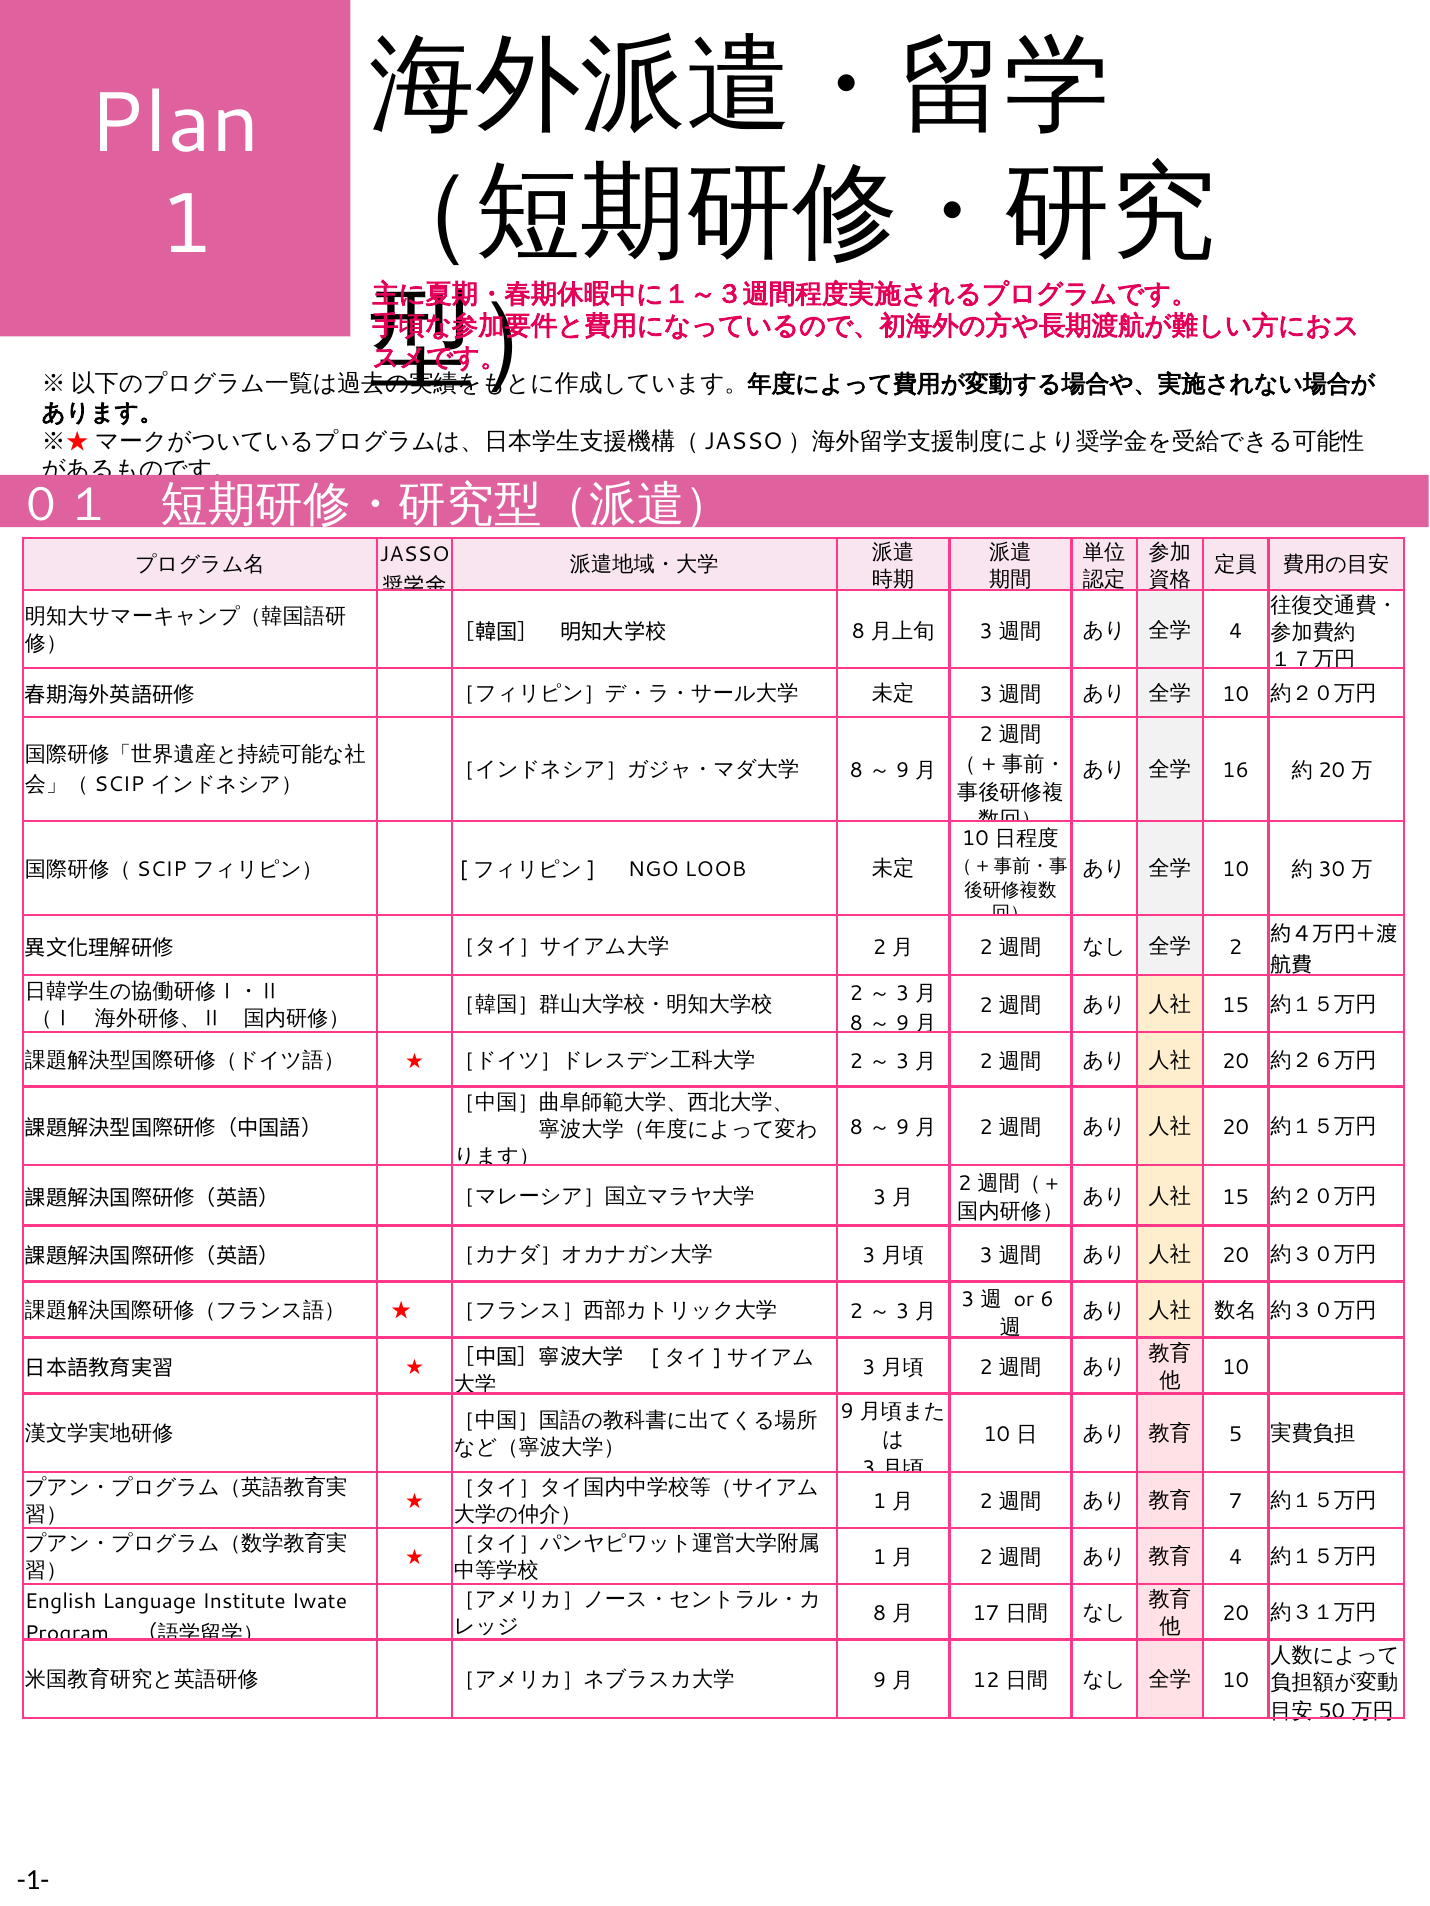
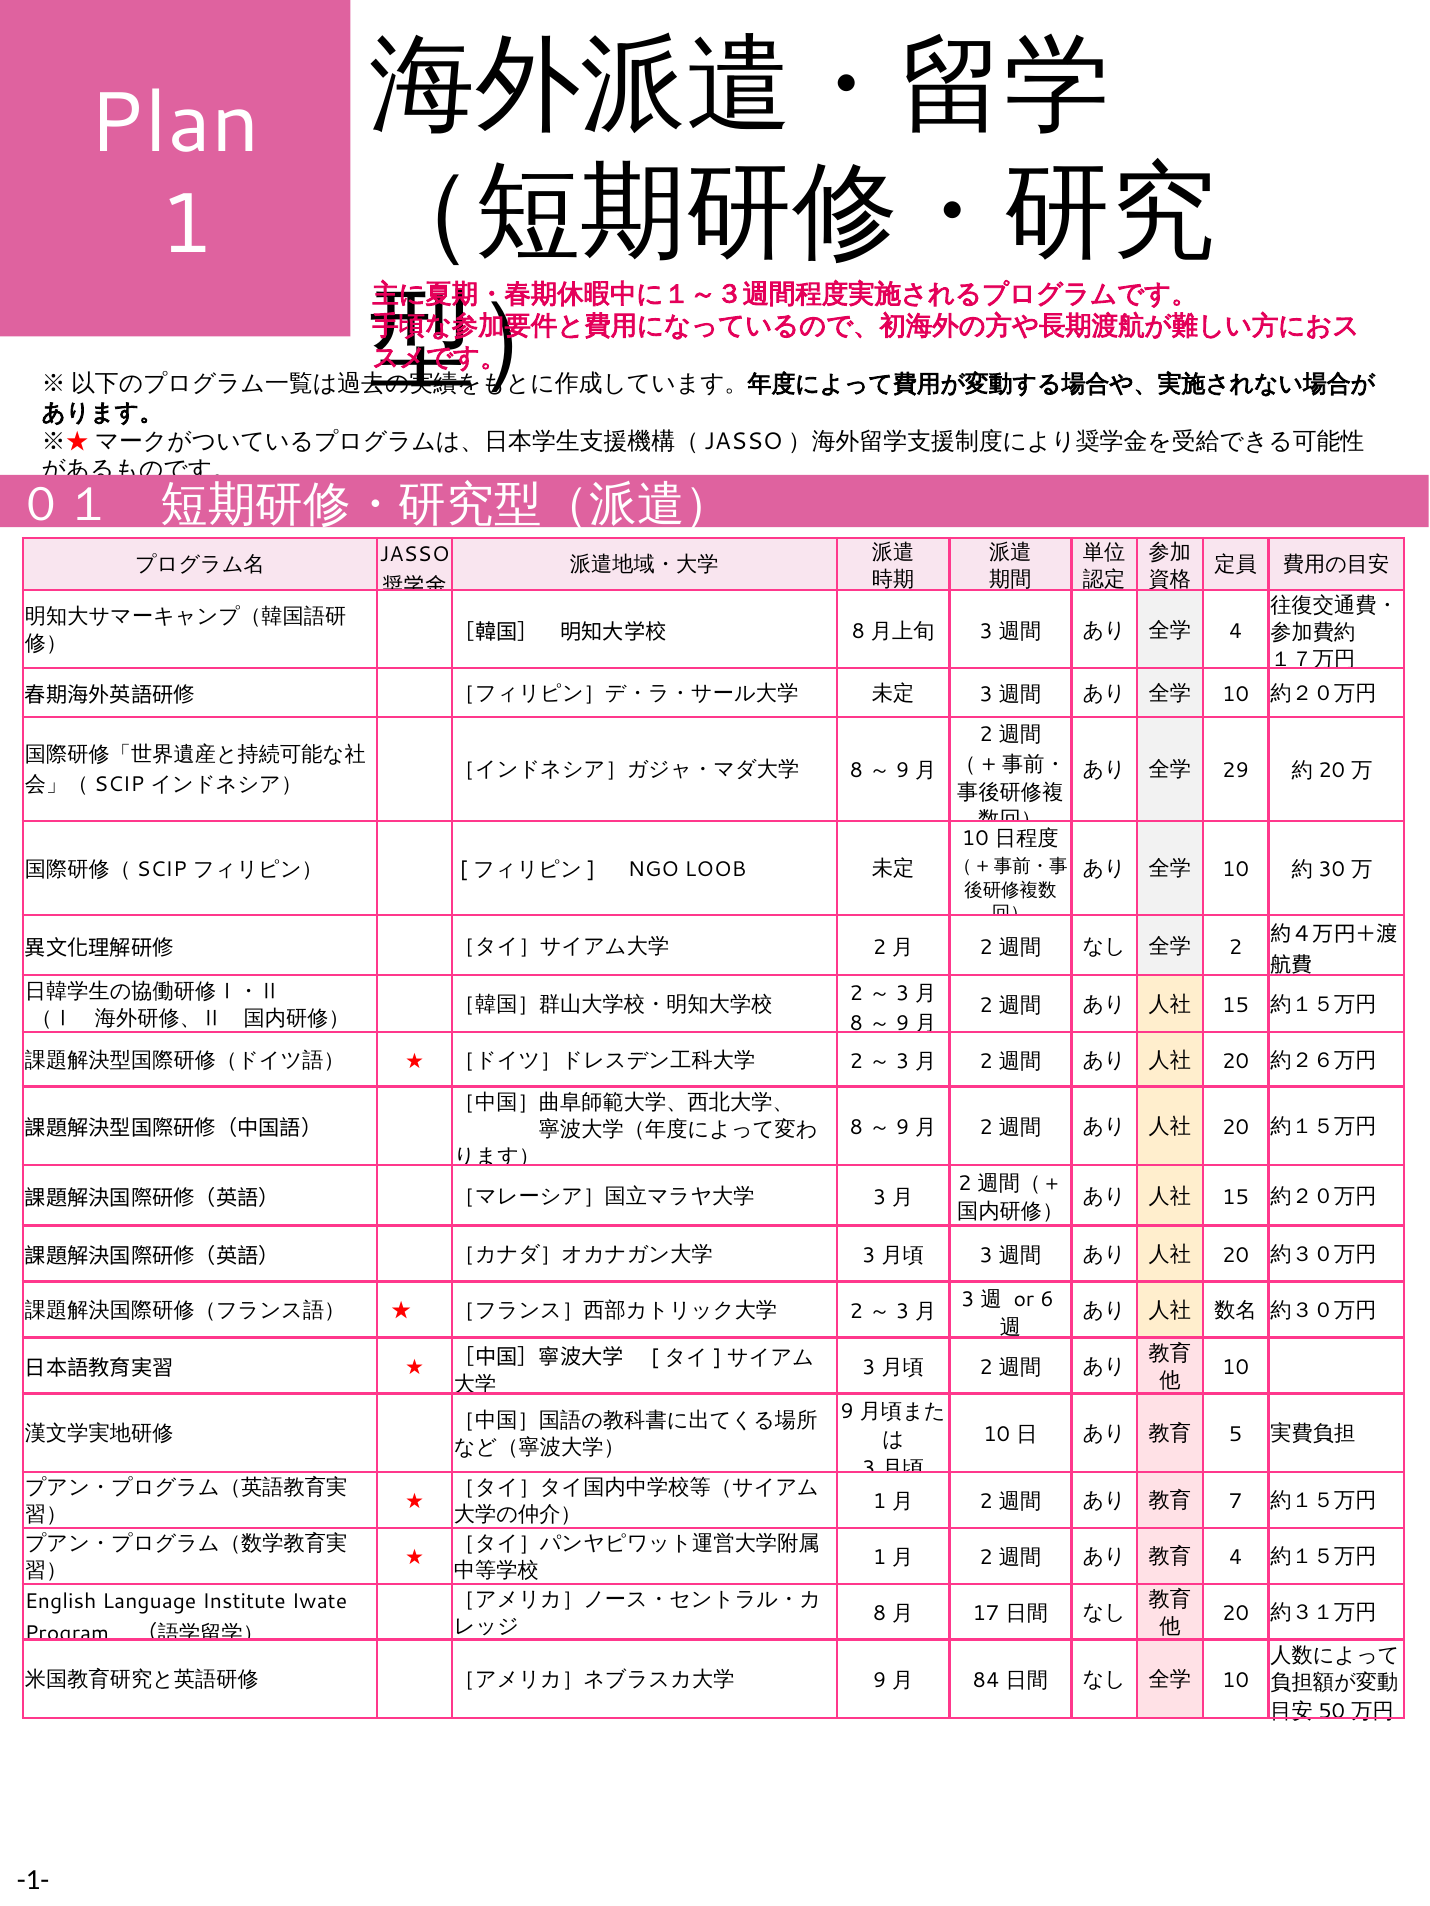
16: 16 -> 29
12: 12 -> 84
